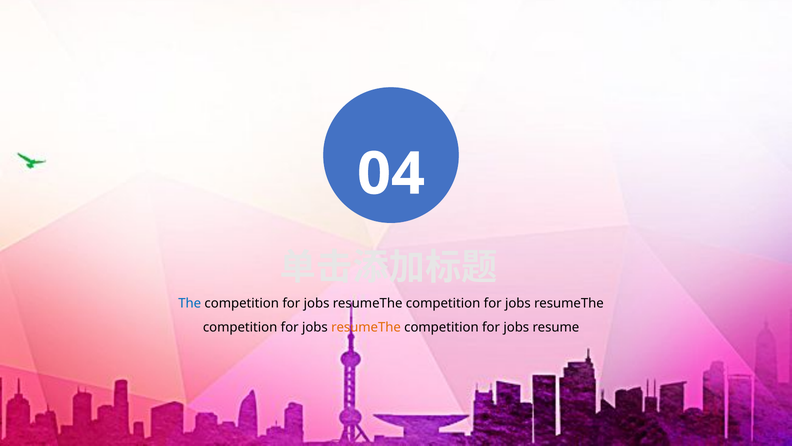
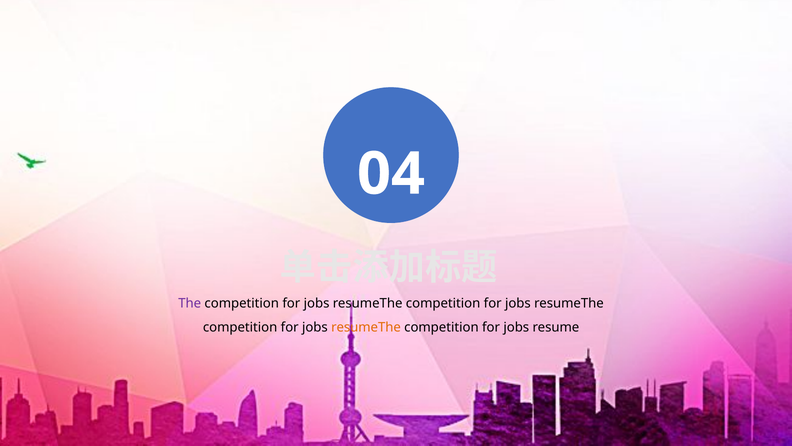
The colour: blue -> purple
